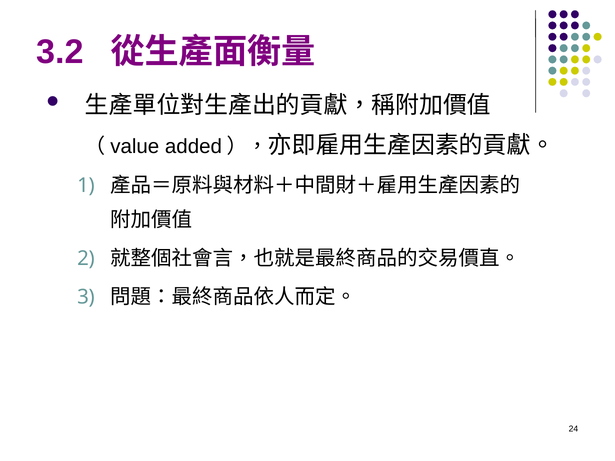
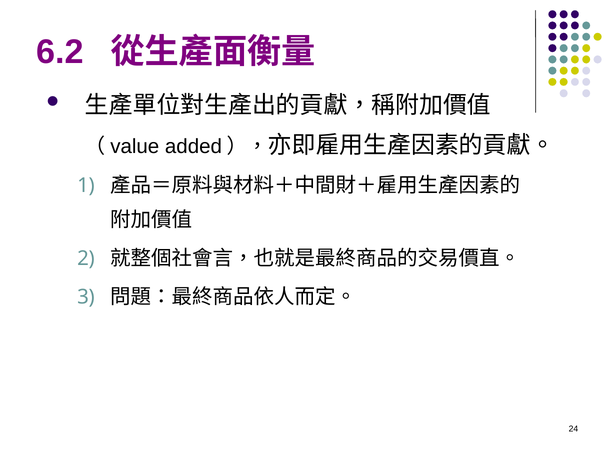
3.2: 3.2 -> 6.2
